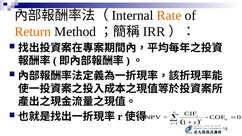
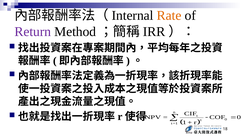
Return colour: orange -> purple
